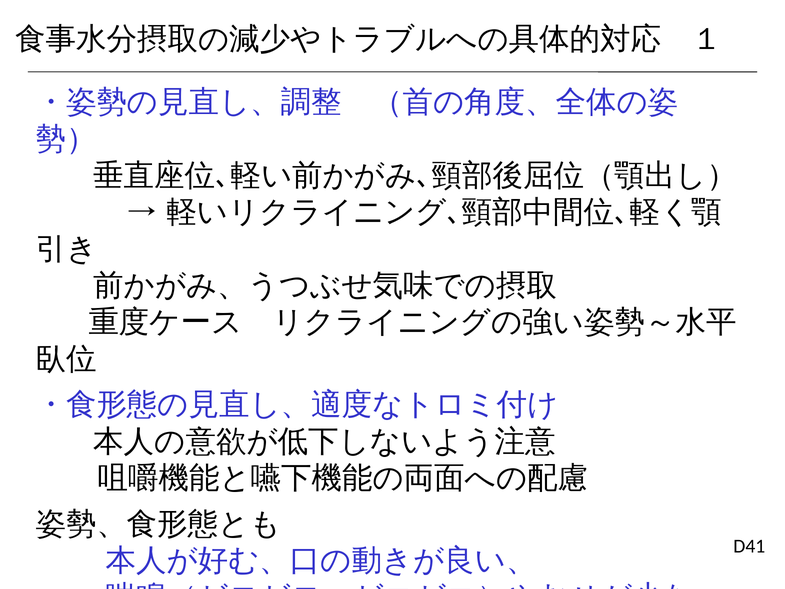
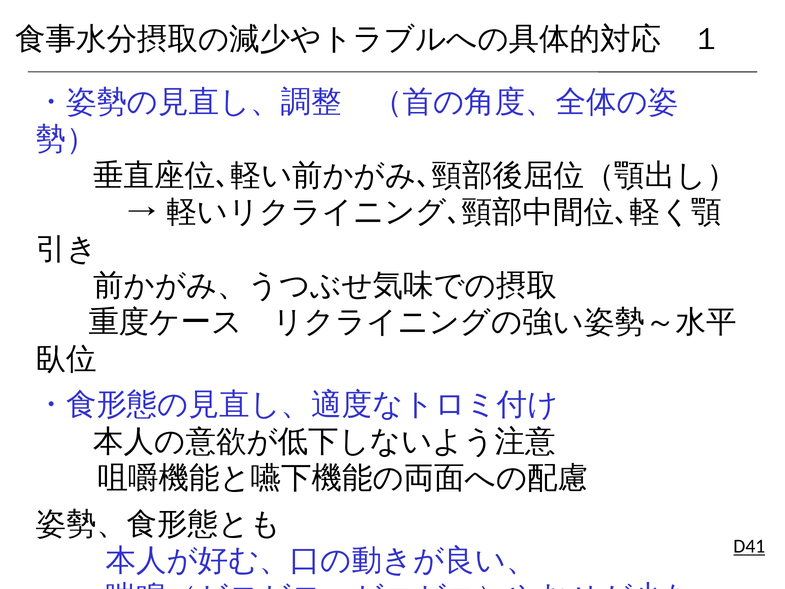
D41 underline: none -> present
